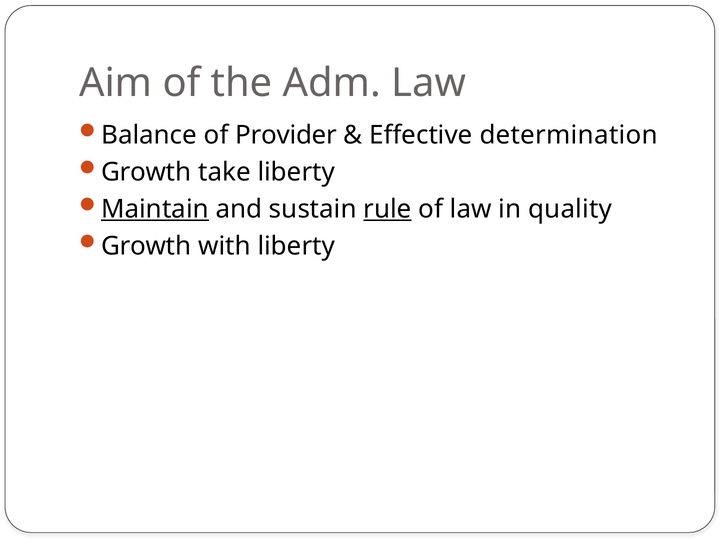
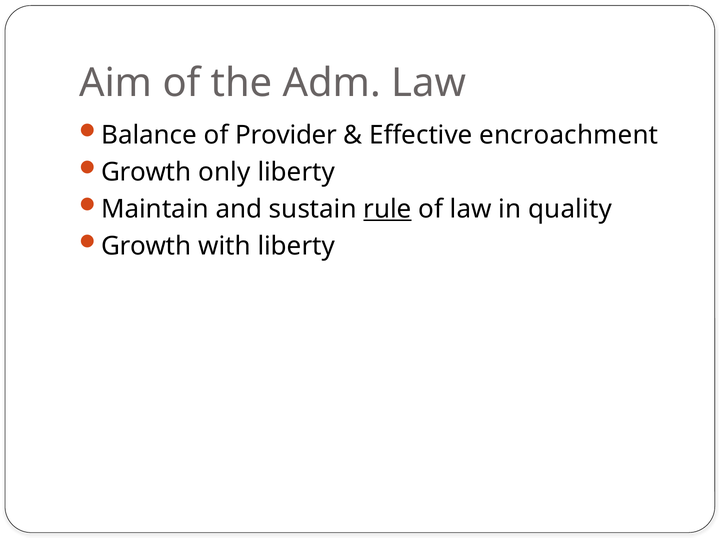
determination: determination -> encroachment
take: take -> only
Maintain underline: present -> none
